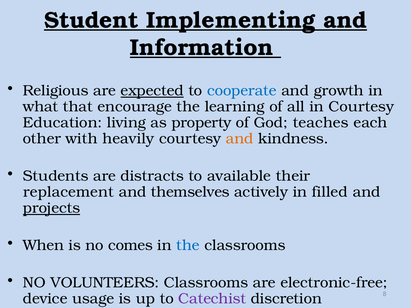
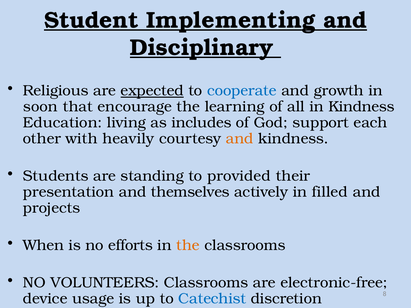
Information: Information -> Disciplinary
what: what -> soon
in Courtesy: Courtesy -> Kindness
property: property -> includes
teaches: teaches -> support
distracts: distracts -> standing
available: available -> provided
replacement: replacement -> presentation
projects underline: present -> none
comes: comes -> efforts
the at (188, 246) colour: blue -> orange
Catechist colour: purple -> blue
